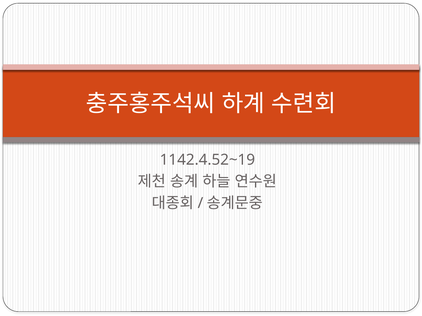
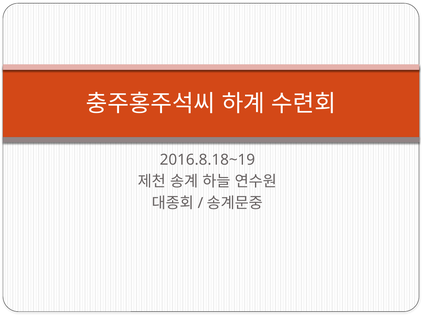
1142.4.52~19: 1142.4.52~19 -> 2016.8.18~19
